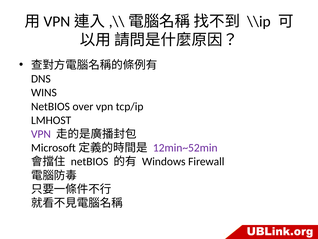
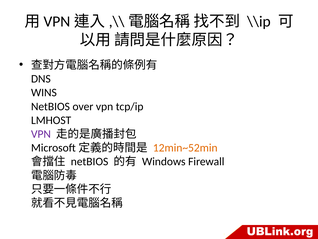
12min~52min colour: purple -> orange
